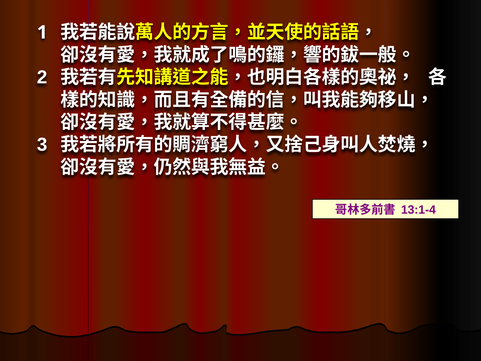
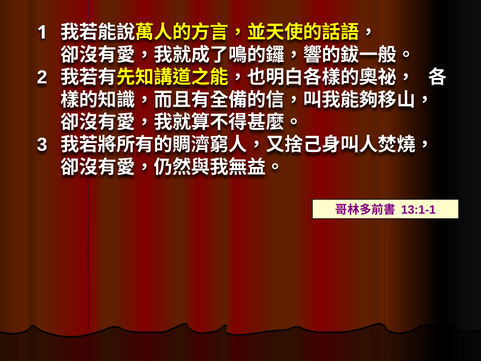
13:1-4: 13:1-4 -> 13:1-1
